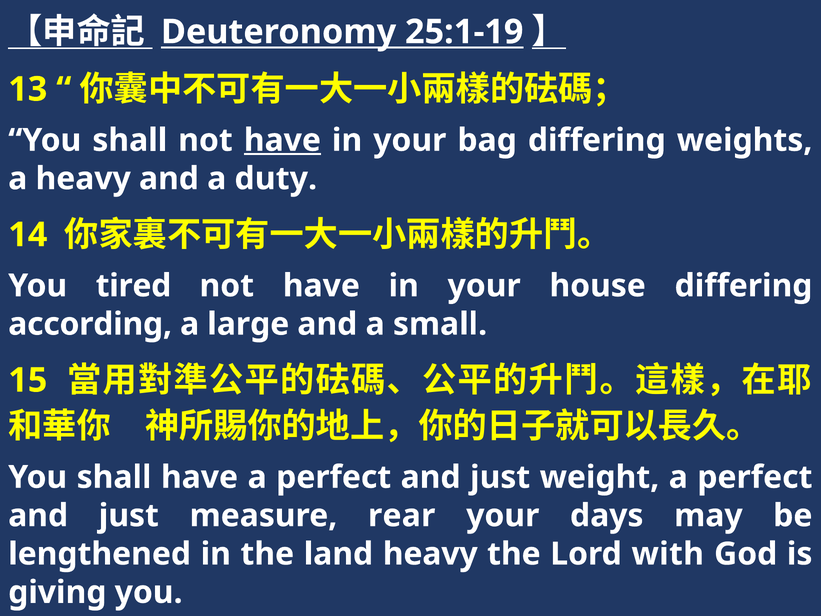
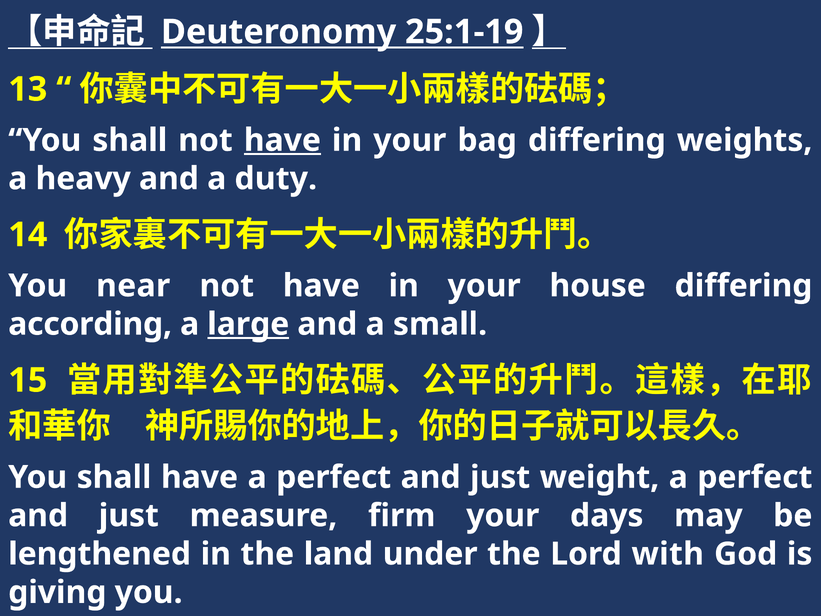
tired: tired -> near
large underline: none -> present
rear: rear -> firm
land heavy: heavy -> under
